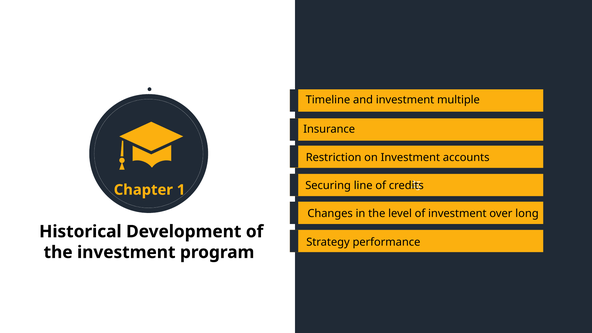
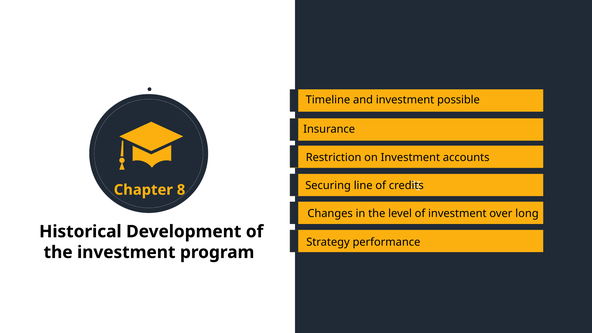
multiple: multiple -> possible
1: 1 -> 8
